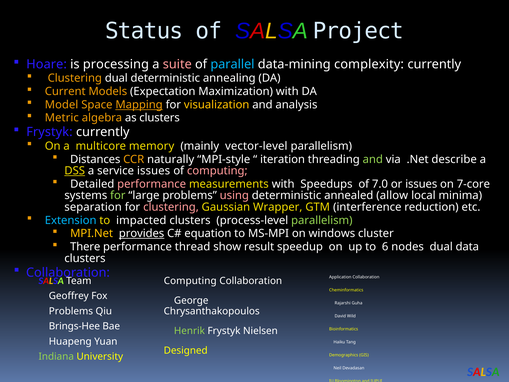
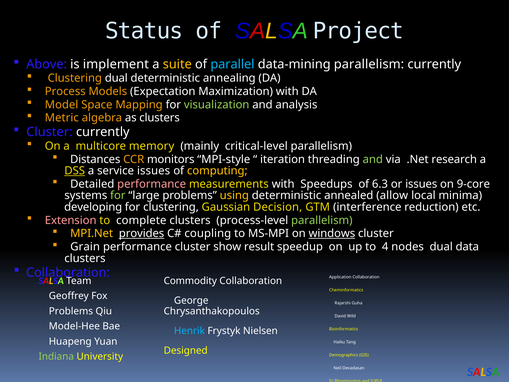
Hoare: Hoare -> Above
processing: processing -> implement
suite colour: pink -> yellow
data-mining complexity: complexity -> parallelism
Current: Current -> Process
Mapping underline: present -> none
visualization colour: yellow -> light green
Frystyk at (49, 132): Frystyk -> Cluster
vector-level: vector-level -> critical-level
naturally: naturally -> monitors
describe: describe -> research
computing at (217, 171) colour: pink -> yellow
7.0: 7.0 -> 6.3
7-core: 7-core -> 9-core
using colour: pink -> yellow
separation: separation -> developing
clustering at (171, 207) colour: pink -> white
Wrapper: Wrapper -> Decision
Extension colour: light blue -> pink
impacted: impacted -> complete
equation: equation -> coupling
windows underline: none -> present
There: There -> Grain
performance thread: thread -> cluster
6: 6 -> 4
Computing at (190, 281): Computing -> Commodity
Brings-Hee: Brings-Hee -> Model-Hee
Henrik colour: light green -> light blue
